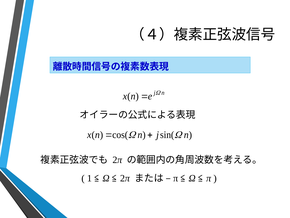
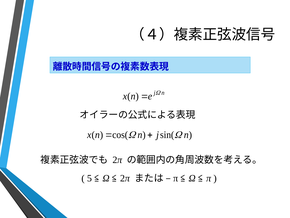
1: 1 -> 5
